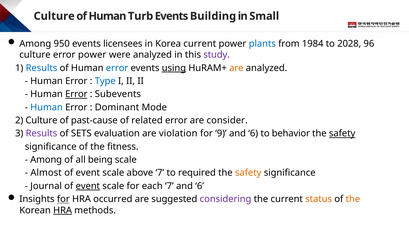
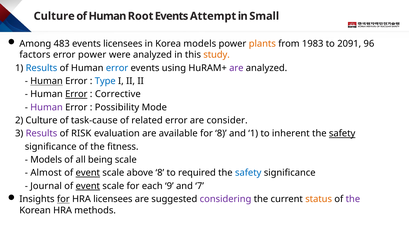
Turb: Turb -> Root
Building: Building -> Attempt
950: 950 -> 483
Korea current: current -> models
plants colour: blue -> orange
1984: 1984 -> 1983
2028: 2028 -> 2091
culture at (35, 55): culture -> factors
study colour: purple -> orange
using underline: present -> none
are at (236, 68) colour: orange -> purple
Human at (47, 81) underline: none -> present
Subevents: Subevents -> Corrective
Human at (47, 107) colour: blue -> purple
Dominant: Dominant -> Possibility
past-cause: past-cause -> task-cause
SETS: SETS -> RISK
violation: violation -> available
for 9: 9 -> 8
6 at (253, 134): 6 -> 1
behavior: behavior -> inherent
Among at (46, 160): Among -> Models
event at (88, 173) underline: none -> present
above 7: 7 -> 8
safety at (248, 173) colour: orange -> blue
each 7: 7 -> 9
6 at (200, 186): 6 -> 7
HRA occurred: occurred -> licensees
the at (353, 199) colour: orange -> purple
HRA at (63, 210) underline: present -> none
